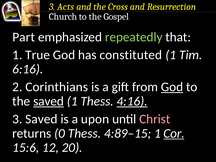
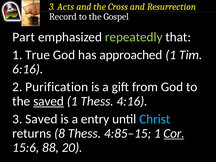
Church: Church -> Record
constituted: constituted -> approached
Corinthians: Corinthians -> Purification
God at (172, 87) underline: present -> none
4:16 underline: present -> none
upon: upon -> entry
Christ colour: pink -> light blue
0: 0 -> 8
4:89–15: 4:89–15 -> 4:85–15
12: 12 -> 88
